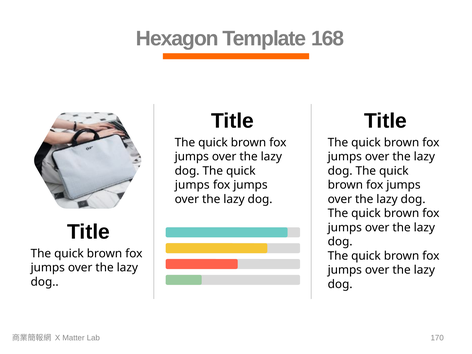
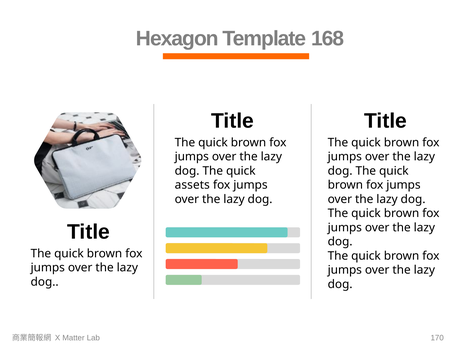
jumps at (192, 185): jumps -> assets
